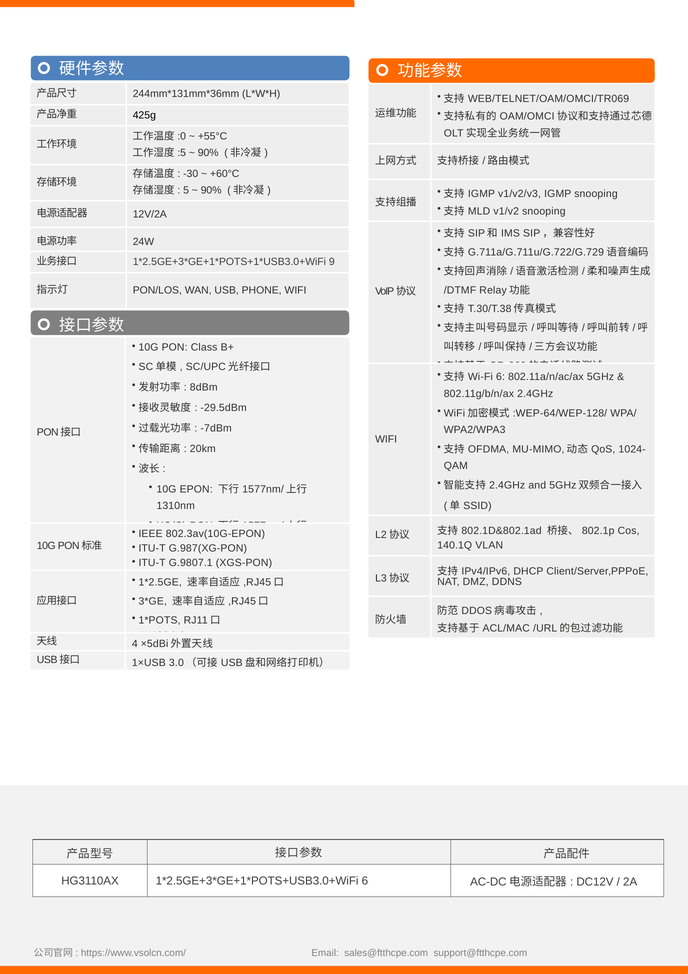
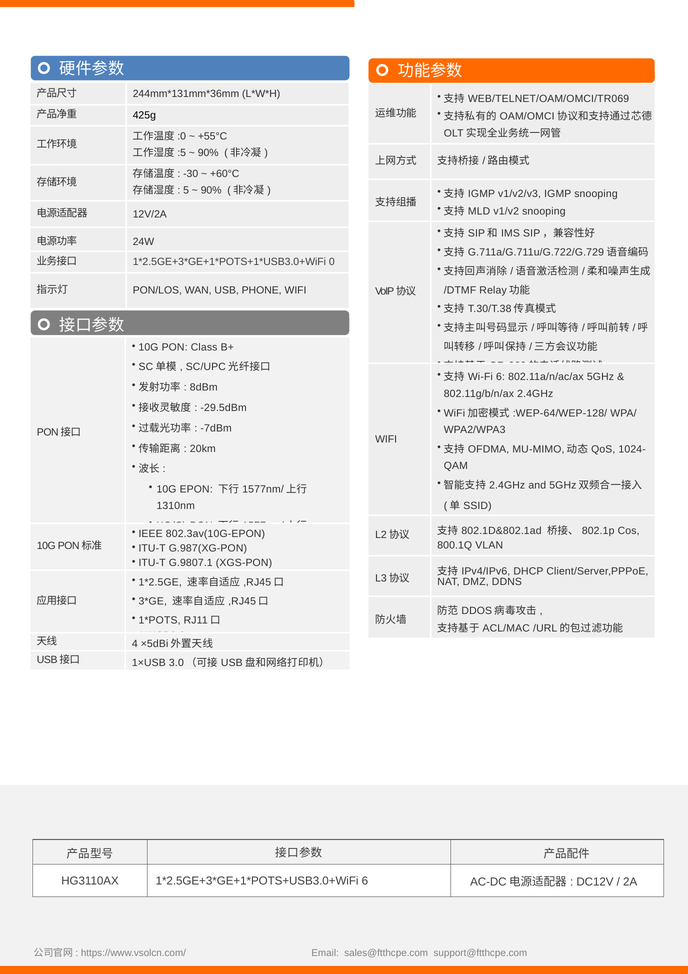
9: 9 -> 0
140.1Q: 140.1Q -> 800.1Q
